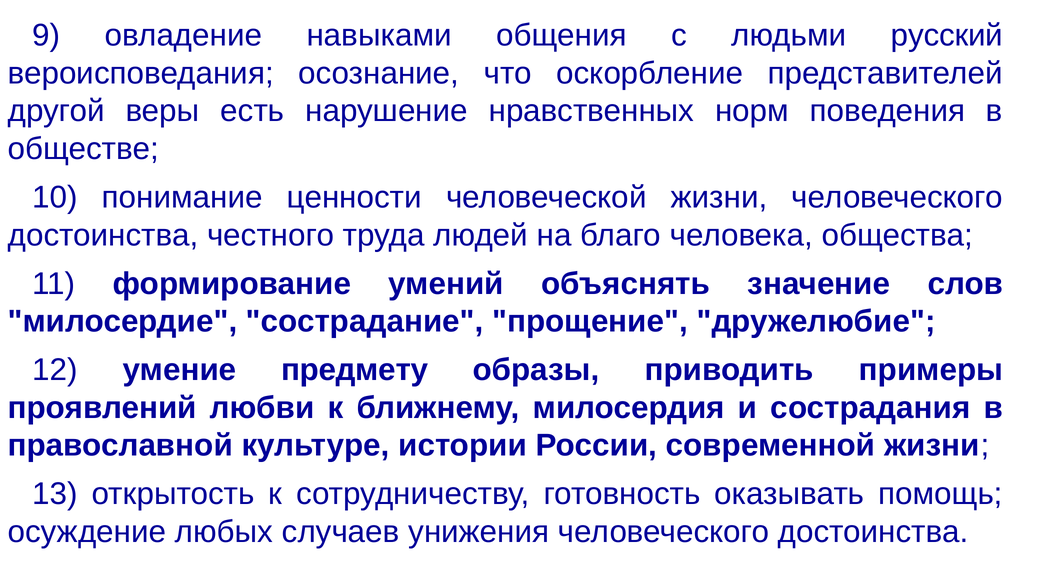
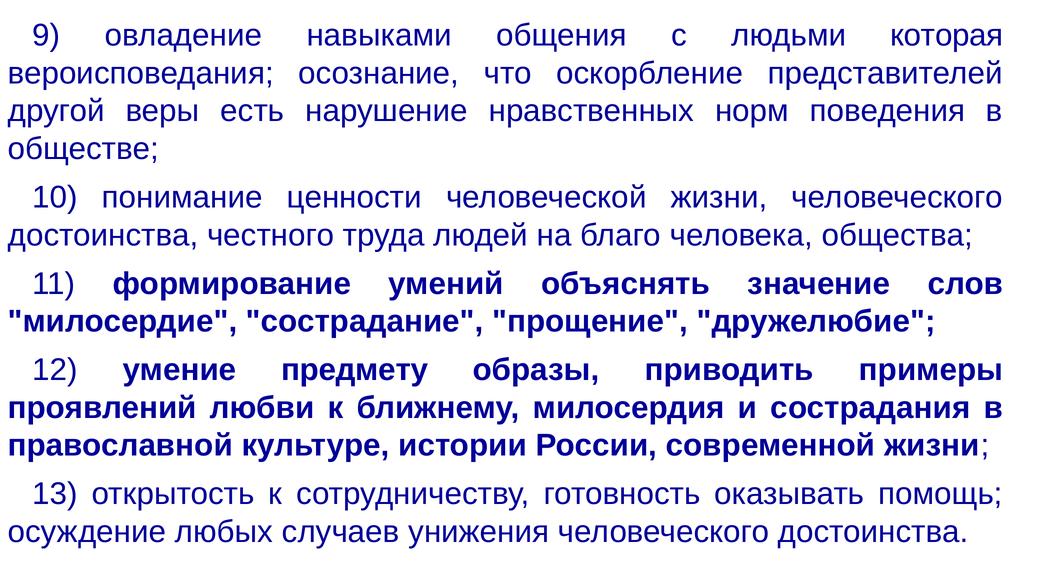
русский: русский -> которая
